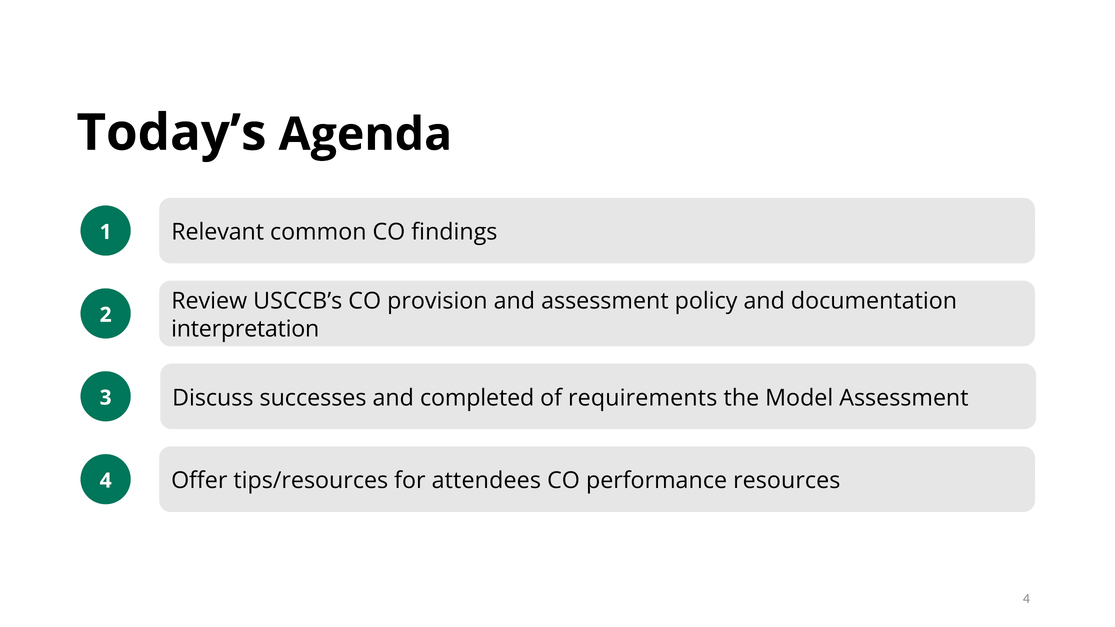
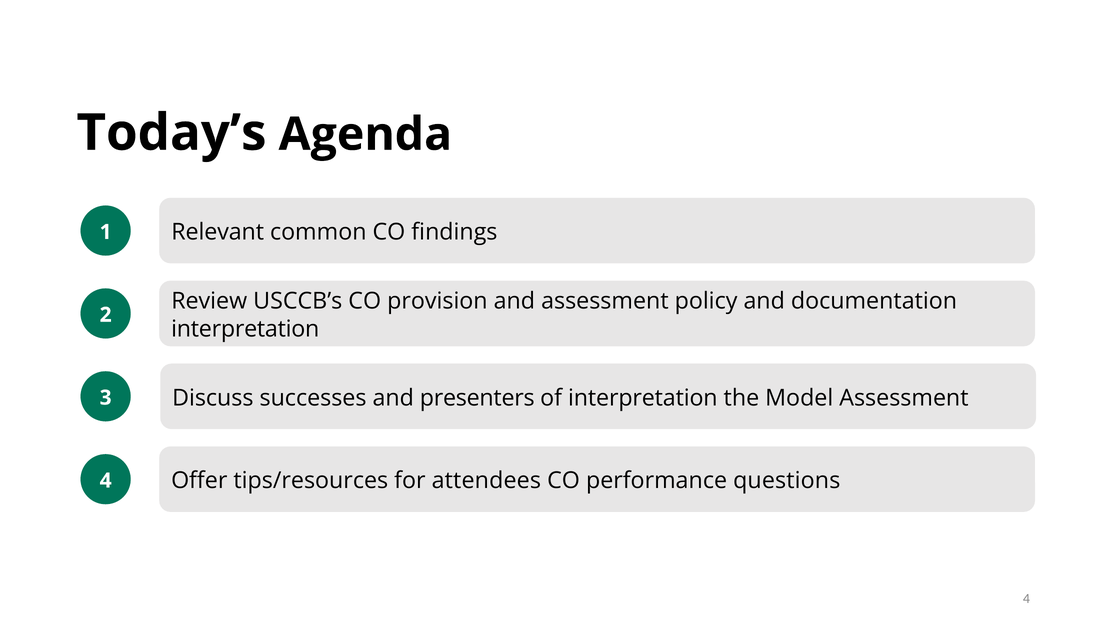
completed: completed -> presenters
of requirements: requirements -> interpretation
resources: resources -> questions
